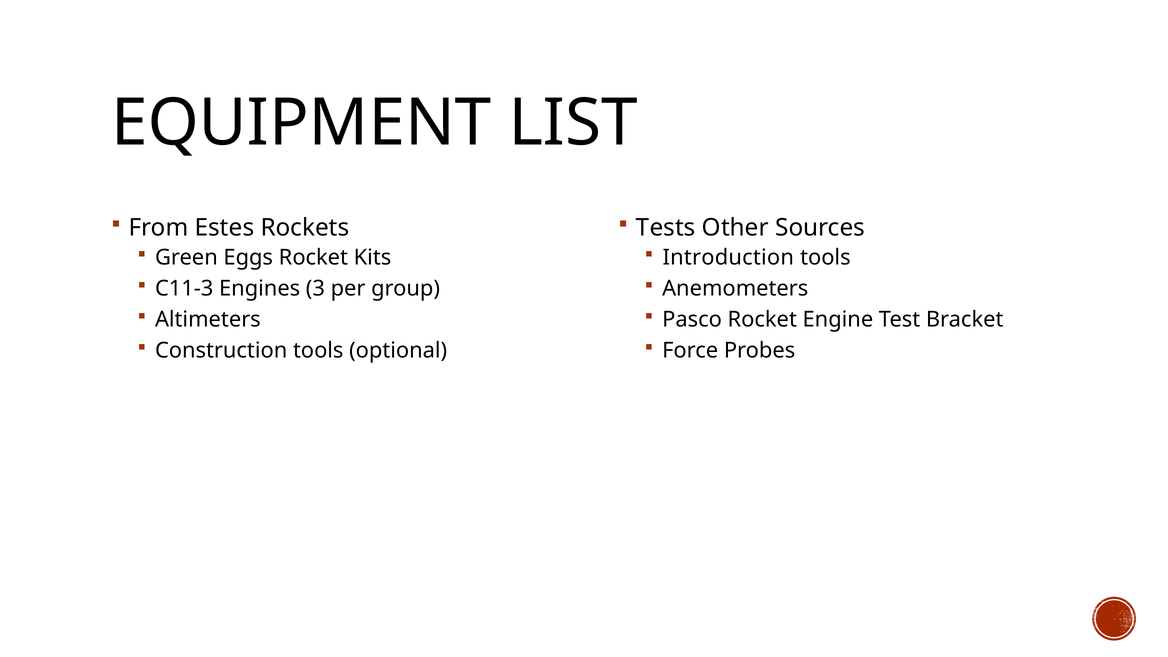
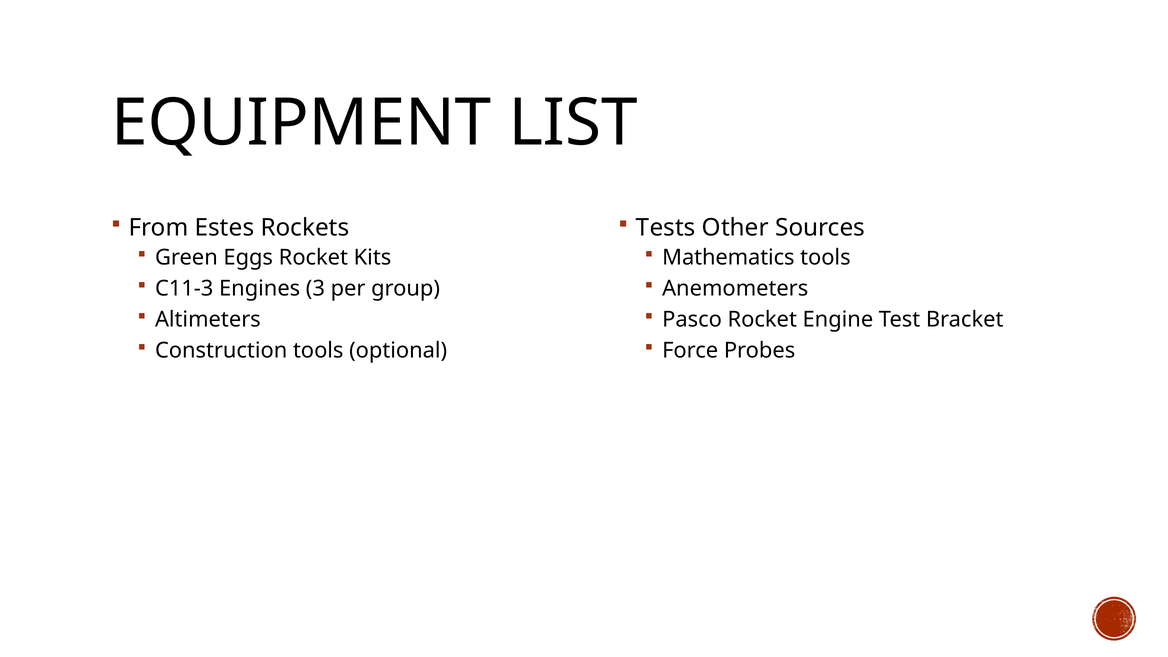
Introduction: Introduction -> Mathematics
